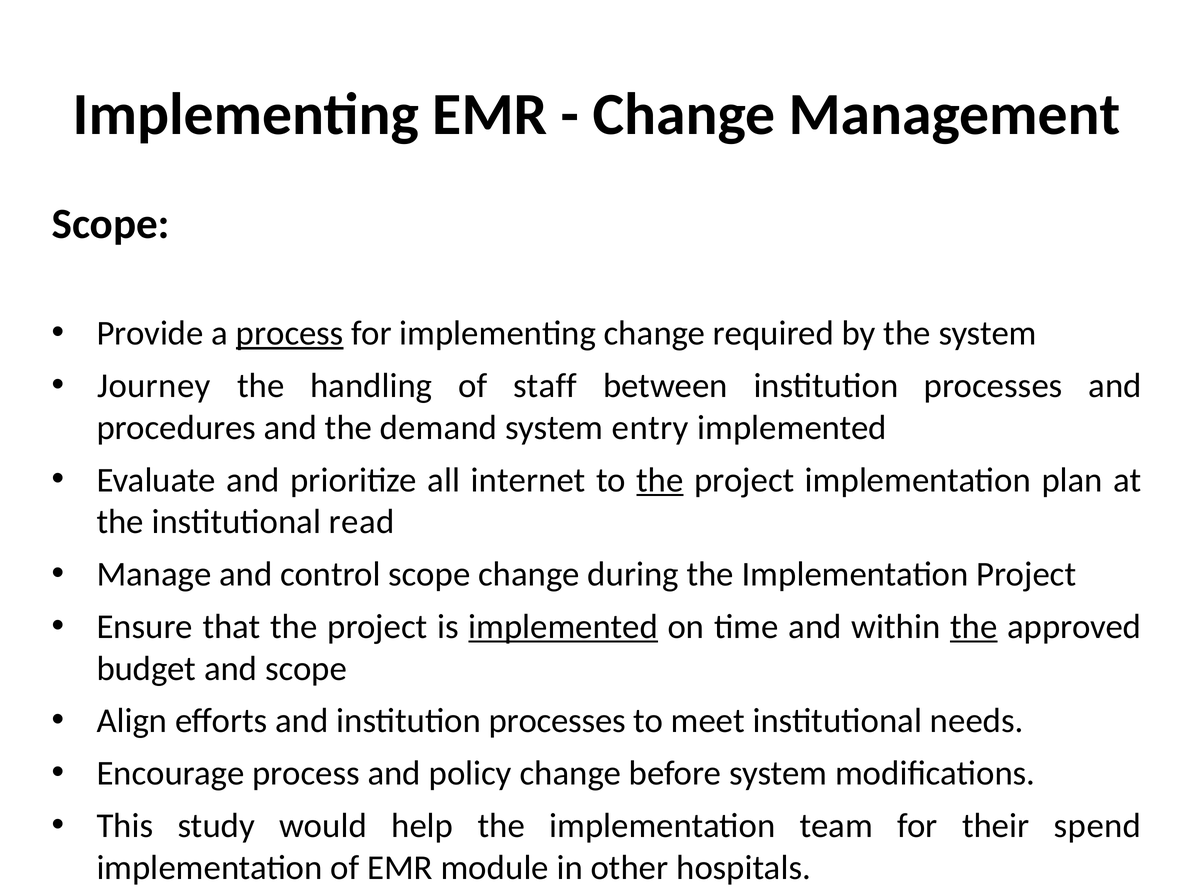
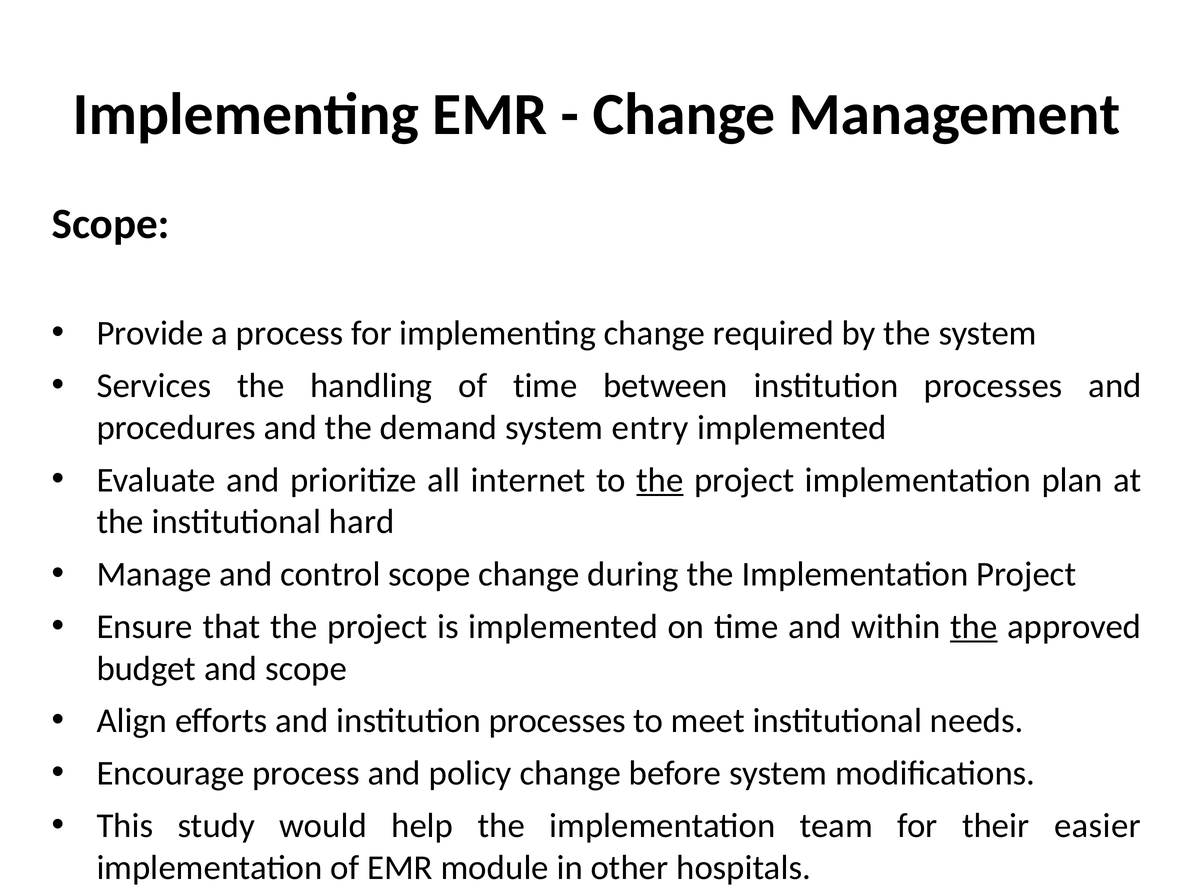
process at (290, 333) underline: present -> none
Journey: Journey -> Services
of staff: staff -> time
read: read -> hard
implemented at (563, 626) underline: present -> none
spend: spend -> easier
